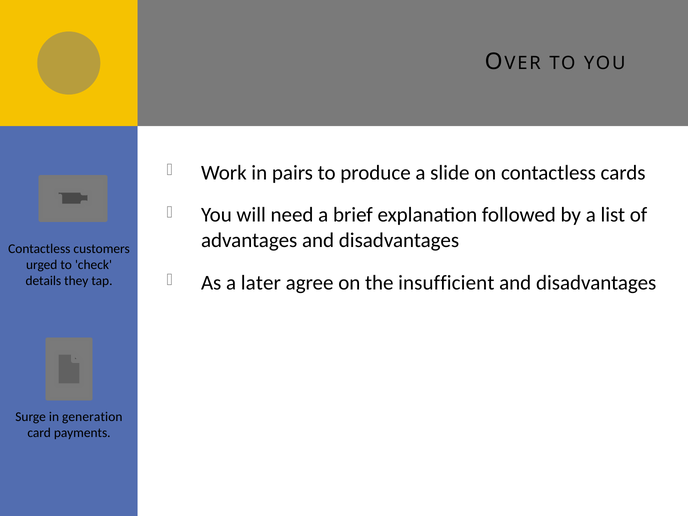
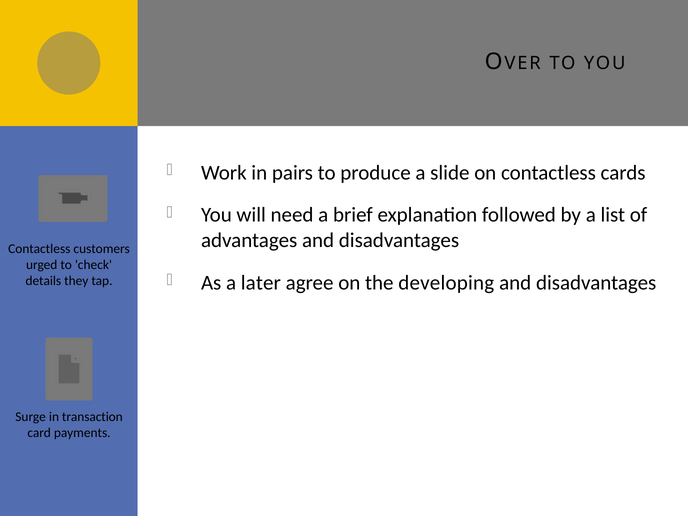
insufficient: insufficient -> developing
generation: generation -> transaction
